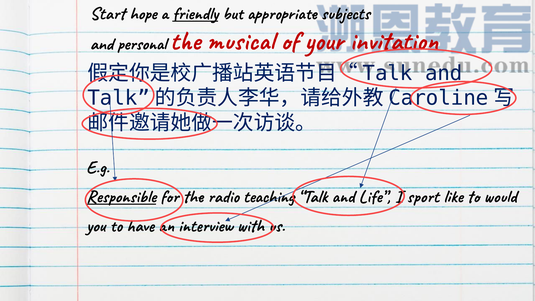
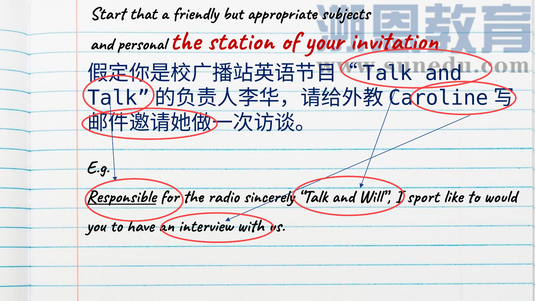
hope: hope -> that
friendly underline: present -> none
musical: musical -> station
teaching: teaching -> sincerely
Life: Life -> Will
